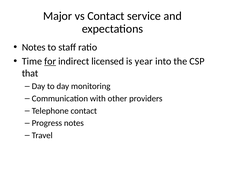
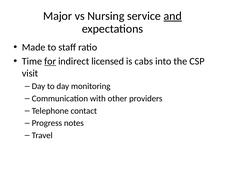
vs Contact: Contact -> Nursing
and underline: none -> present
Notes at (34, 47): Notes -> Made
year: year -> cabs
that: that -> visit
